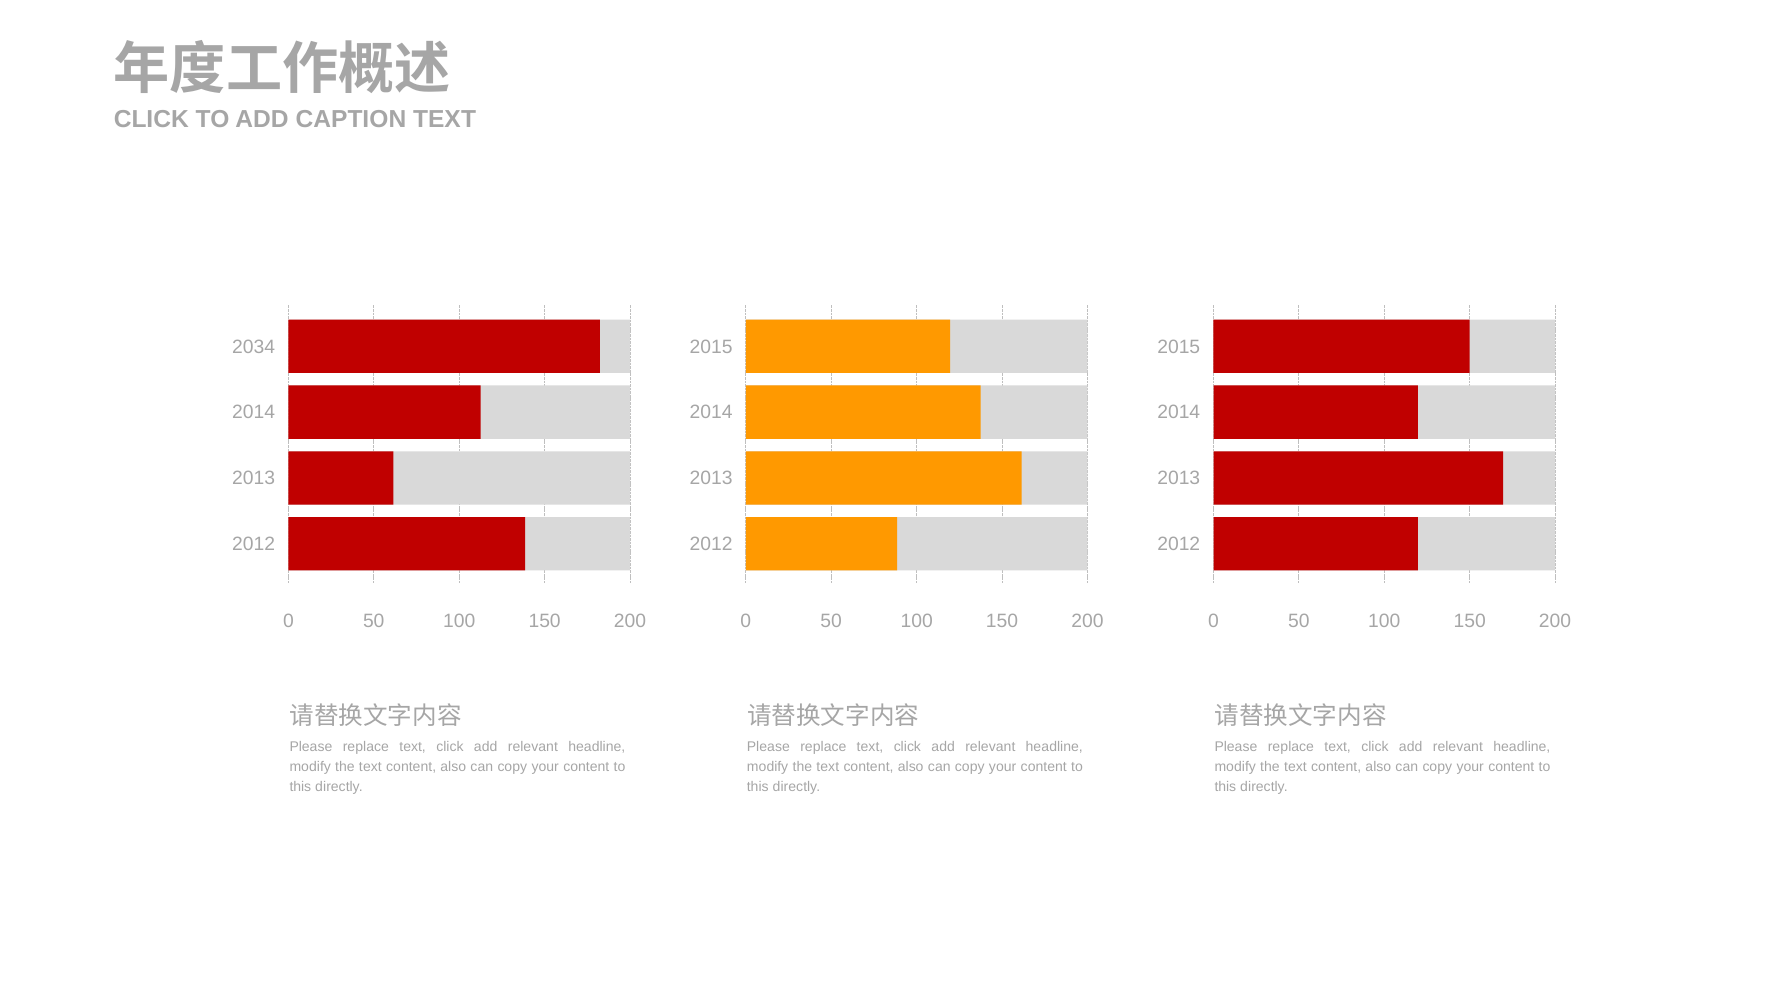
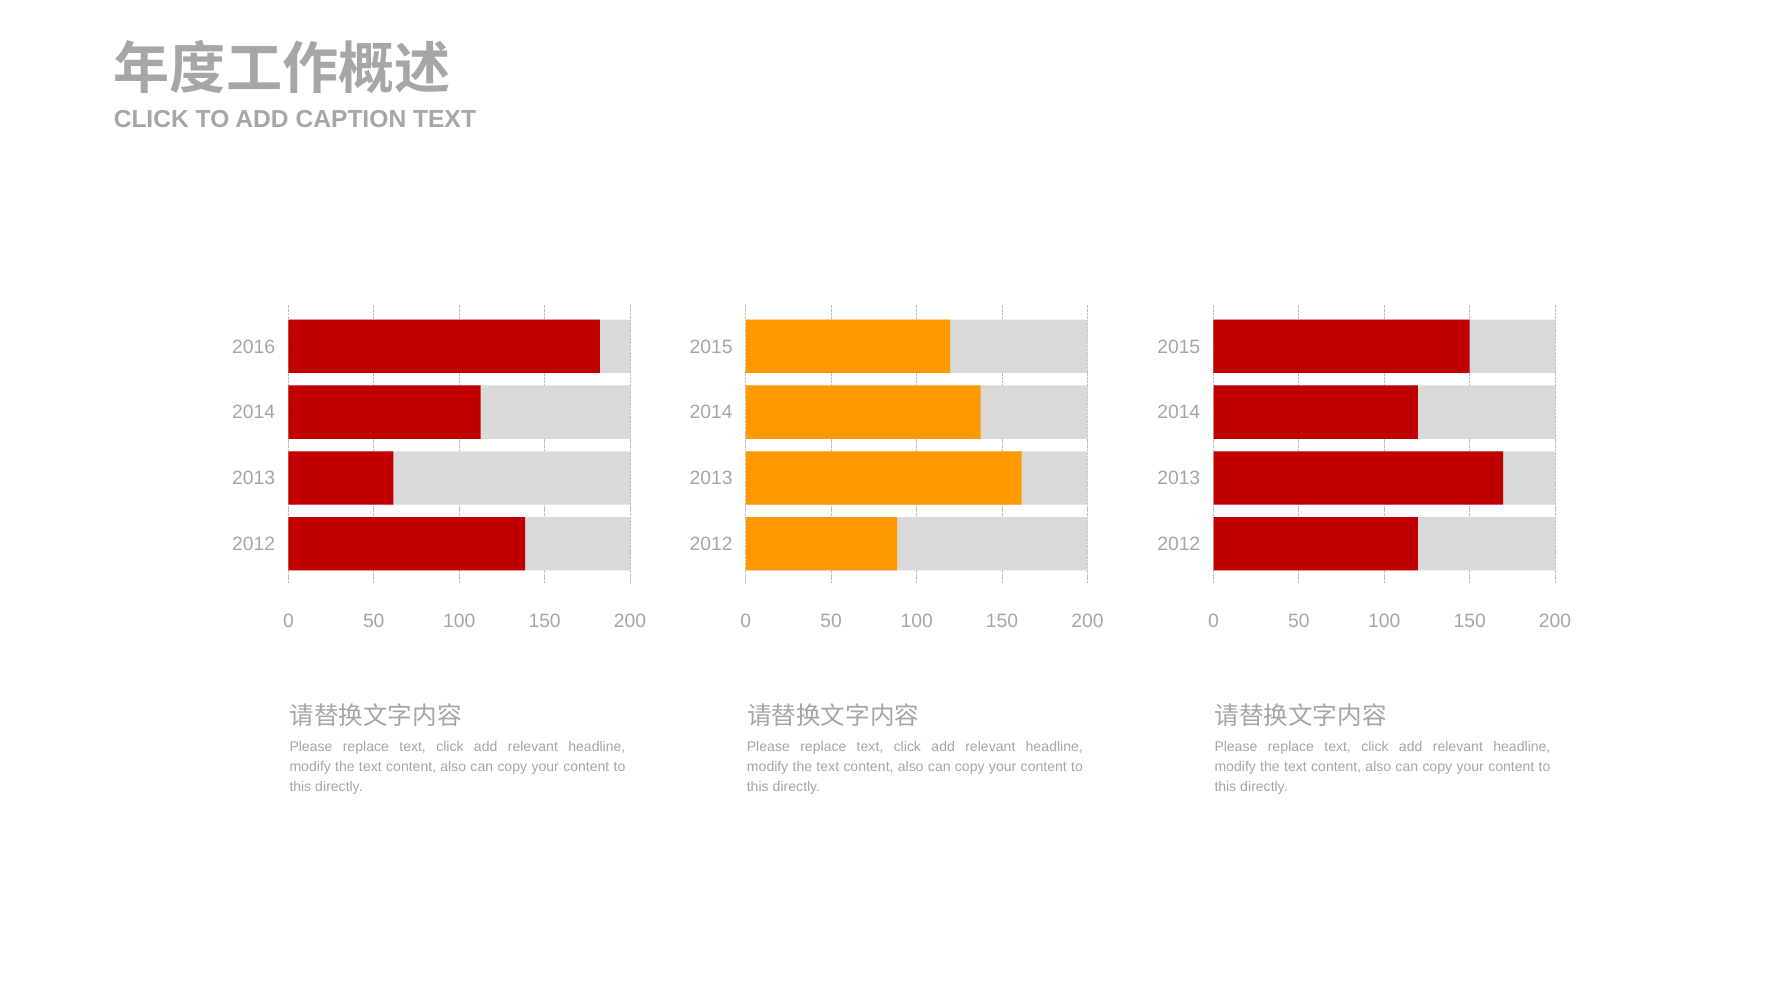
2034: 2034 -> 2016
